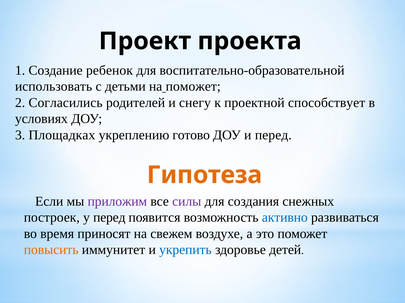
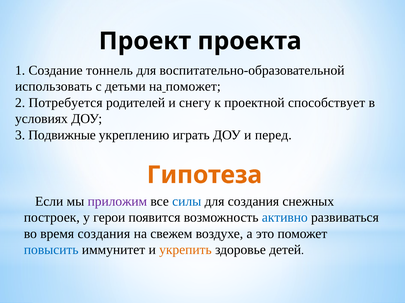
ребенок: ребенок -> тоннель
Согласились: Согласились -> Потребуется
Площадках: Площадках -> Подвижные
готово: готово -> играть
силы colour: purple -> blue
у перед: перед -> герои
время приносят: приносят -> создания
повысить colour: orange -> blue
укрепить colour: blue -> orange
